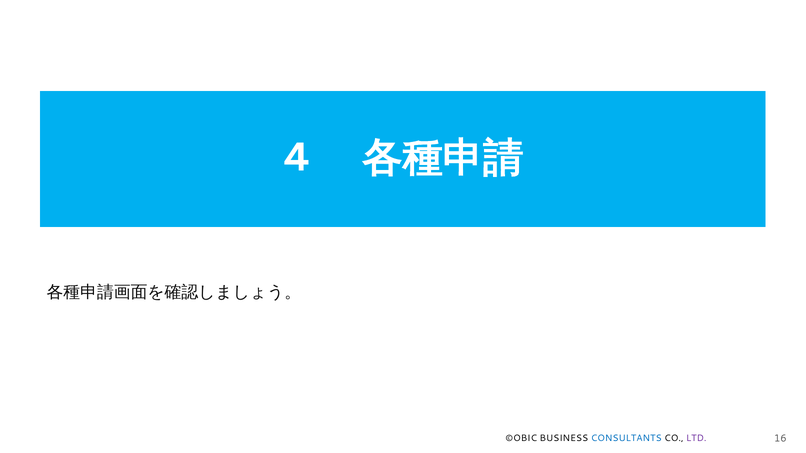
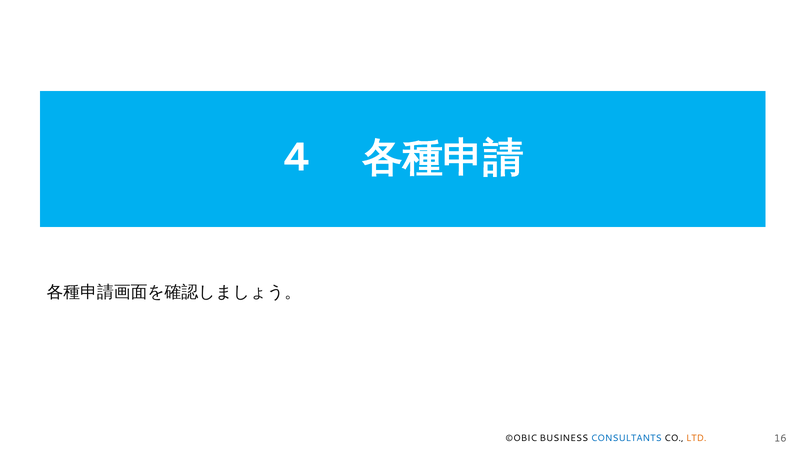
LTD colour: purple -> orange
